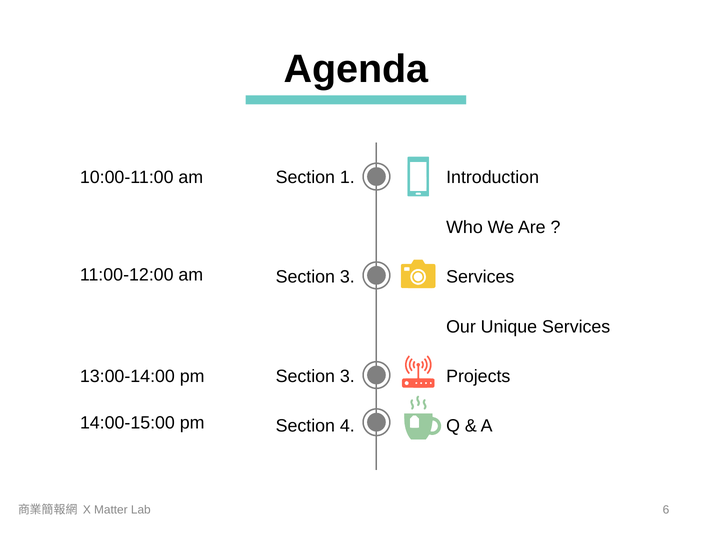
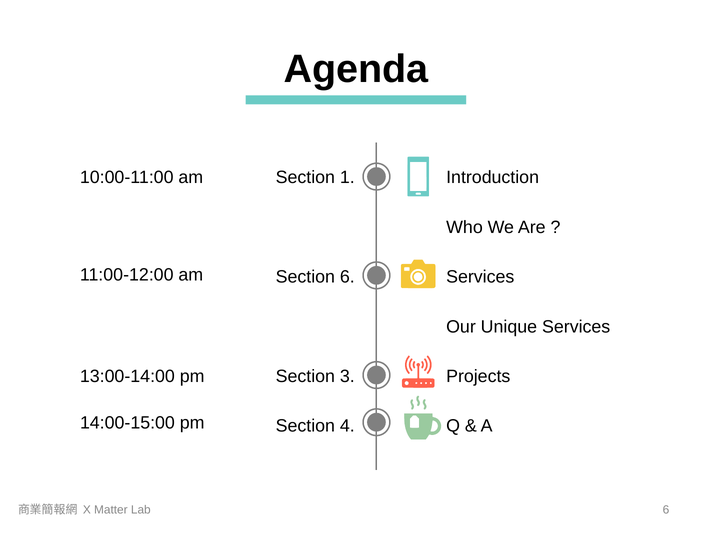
3 at (347, 277): 3 -> 6
